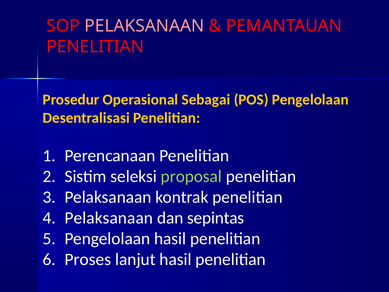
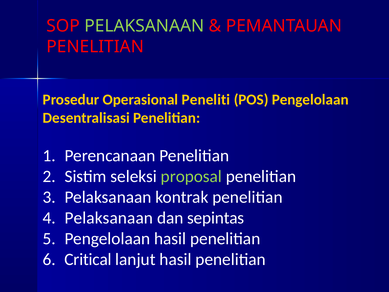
PELAKSANAAN at (144, 26) colour: pink -> light green
Sebagai: Sebagai -> Peneliti
Proses: Proses -> Critical
